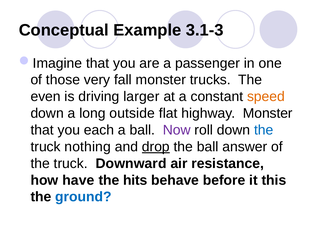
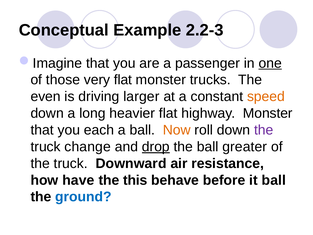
3.1-3: 3.1-3 -> 2.2-3
one underline: none -> present
very fall: fall -> flat
outside: outside -> heavier
Now colour: purple -> orange
the at (264, 130) colour: blue -> purple
nothing: nothing -> change
answer: answer -> greater
hits: hits -> this
it this: this -> ball
